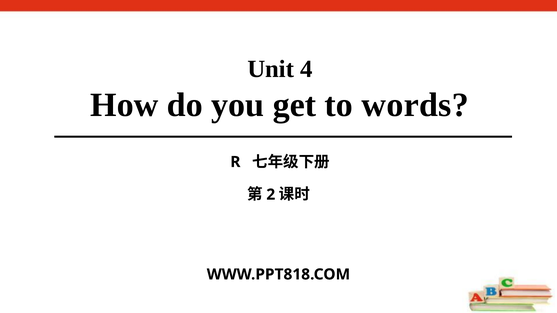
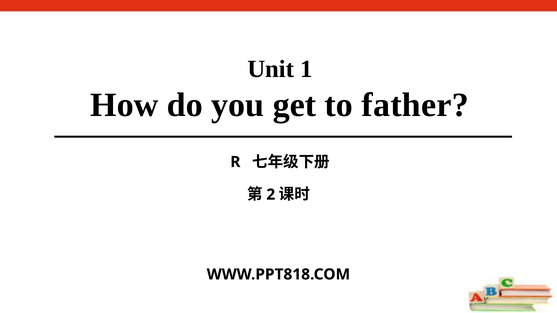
4: 4 -> 1
words: words -> father
